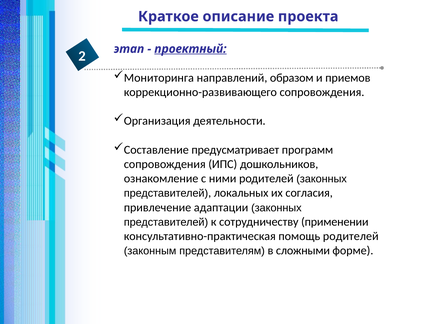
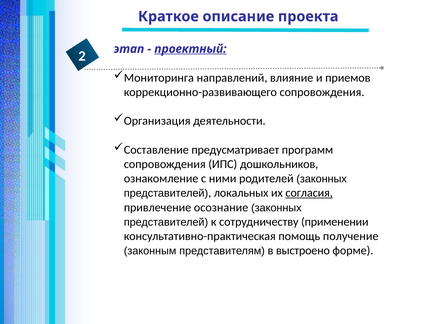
образом: образом -> влияние
согласия underline: none -> present
адаптации: адаптации -> осознание
помощь родителей: родителей -> получение
сложными: сложными -> выстроено
